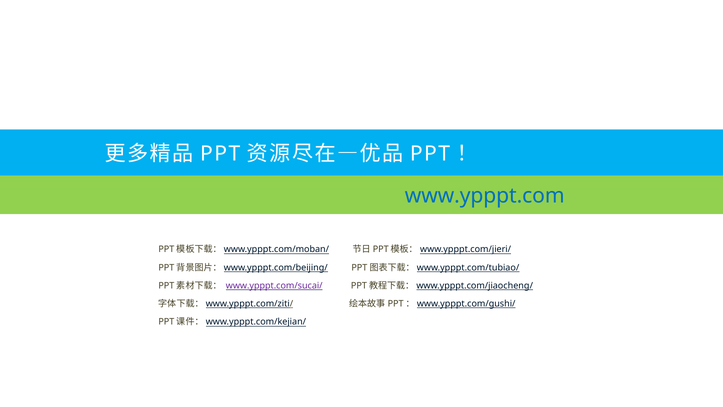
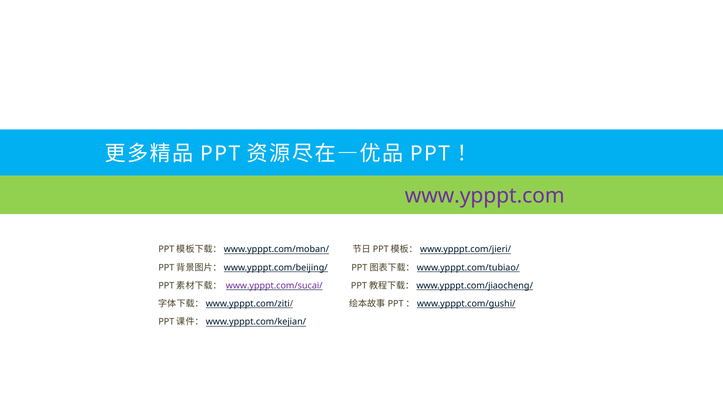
www.ypppt.com colour: blue -> purple
